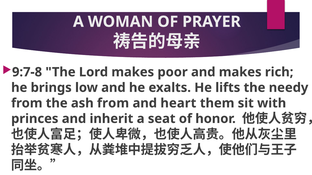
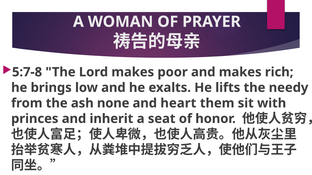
9:7-8: 9:7-8 -> 5:7-8
ash from: from -> none
